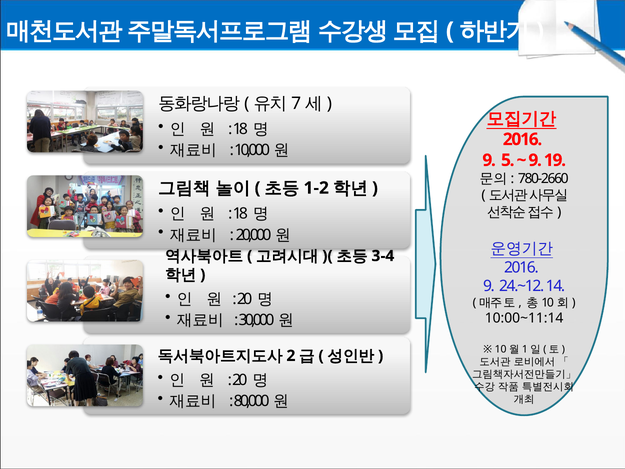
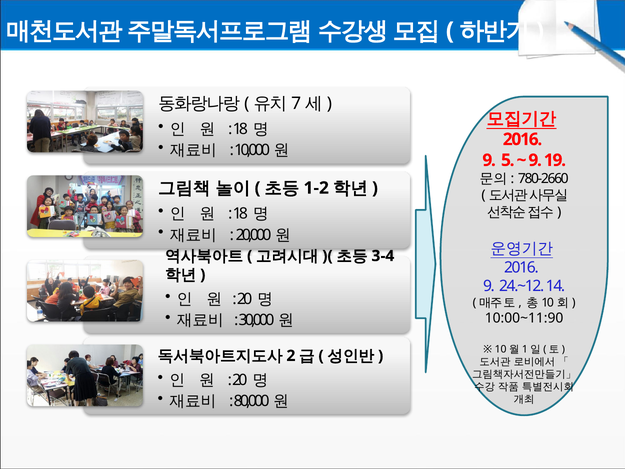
10:00~11:14: 10:00~11:14 -> 10:00~11:90
